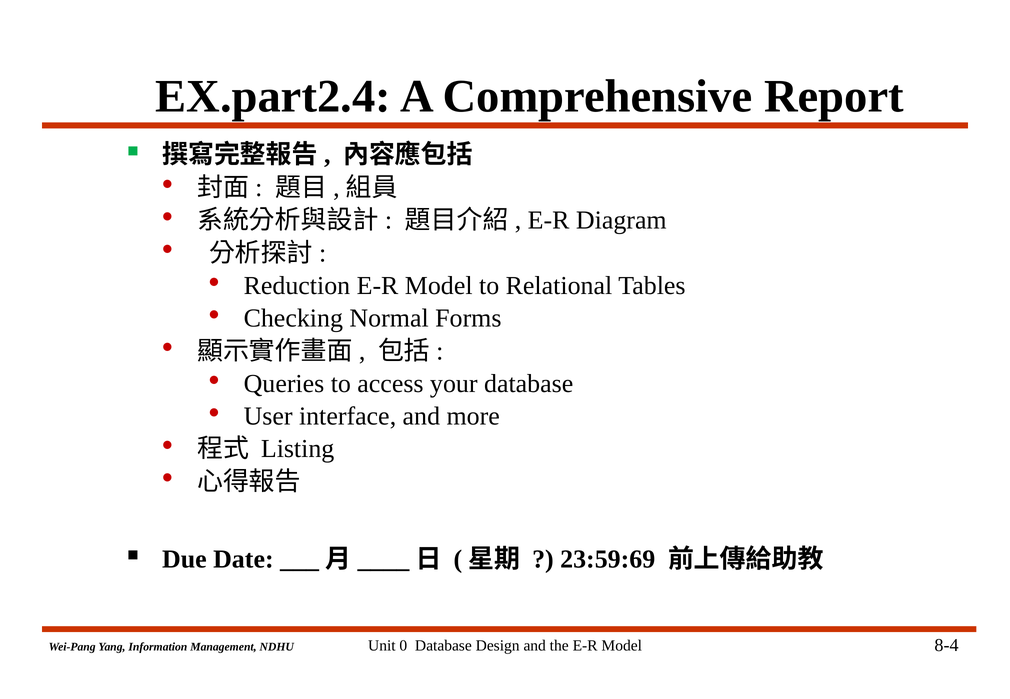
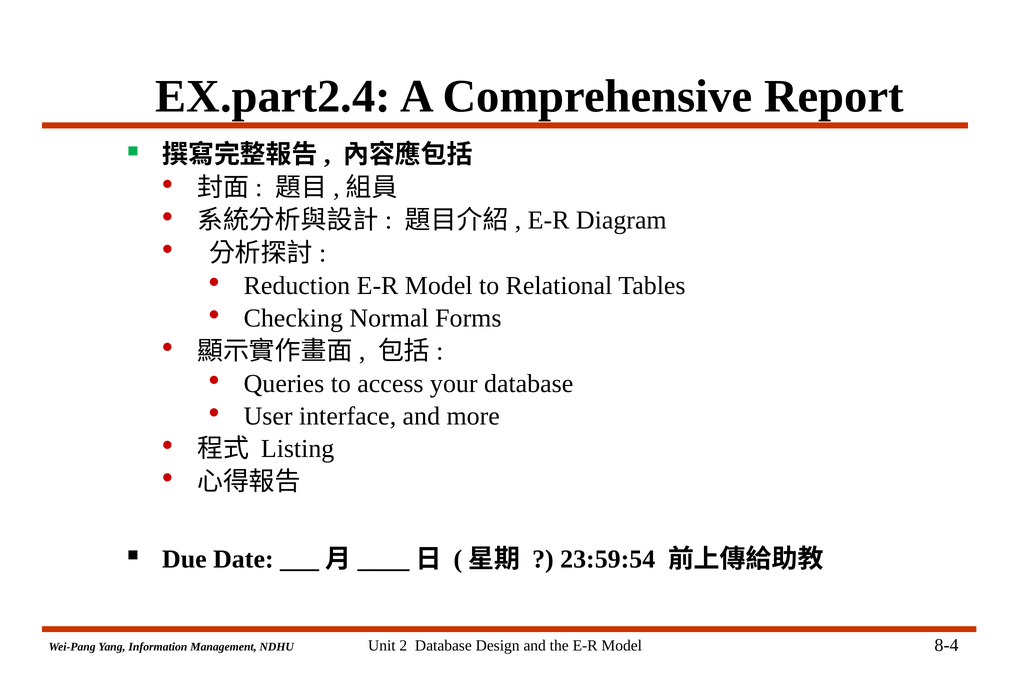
23:59:69: 23:59:69 -> 23:59:54
0: 0 -> 2
